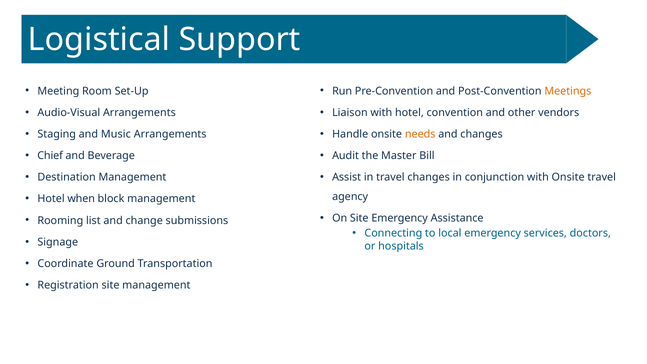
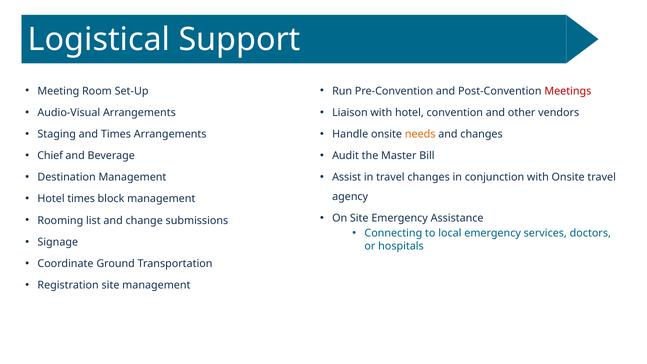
Meetings colour: orange -> red
and Music: Music -> Times
Hotel when: when -> times
